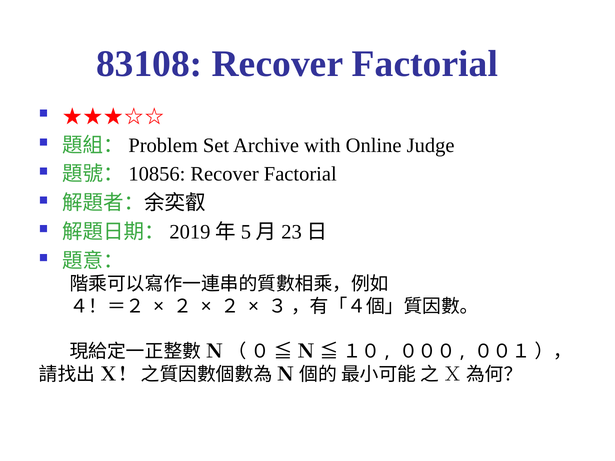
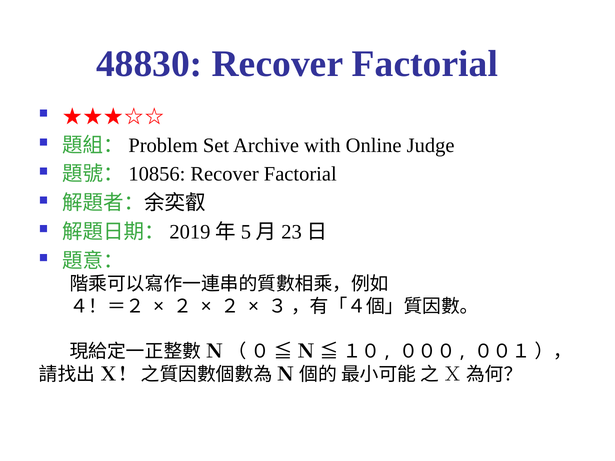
83108: 83108 -> 48830
